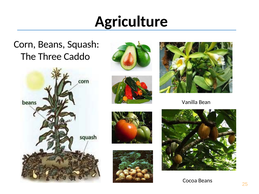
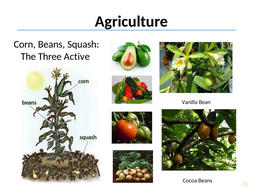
Caddo: Caddo -> Active
